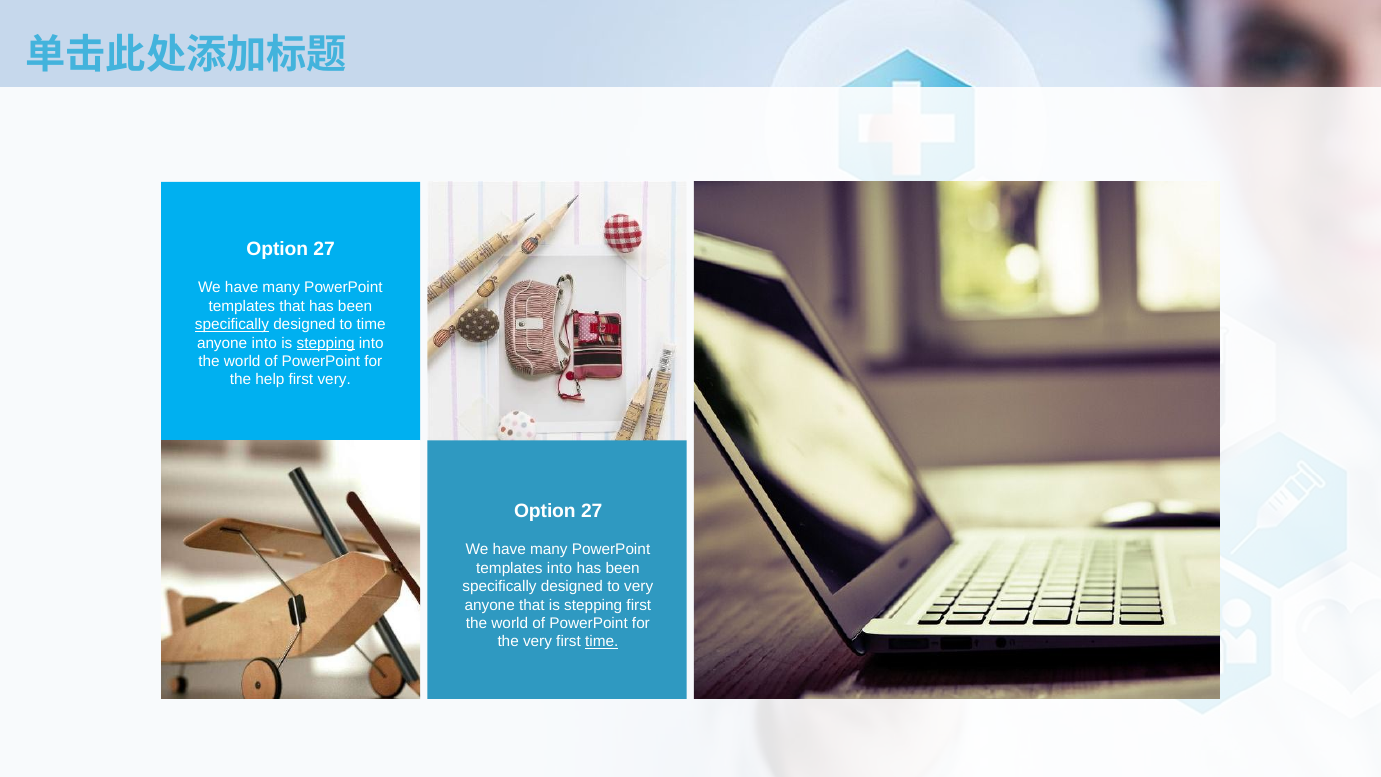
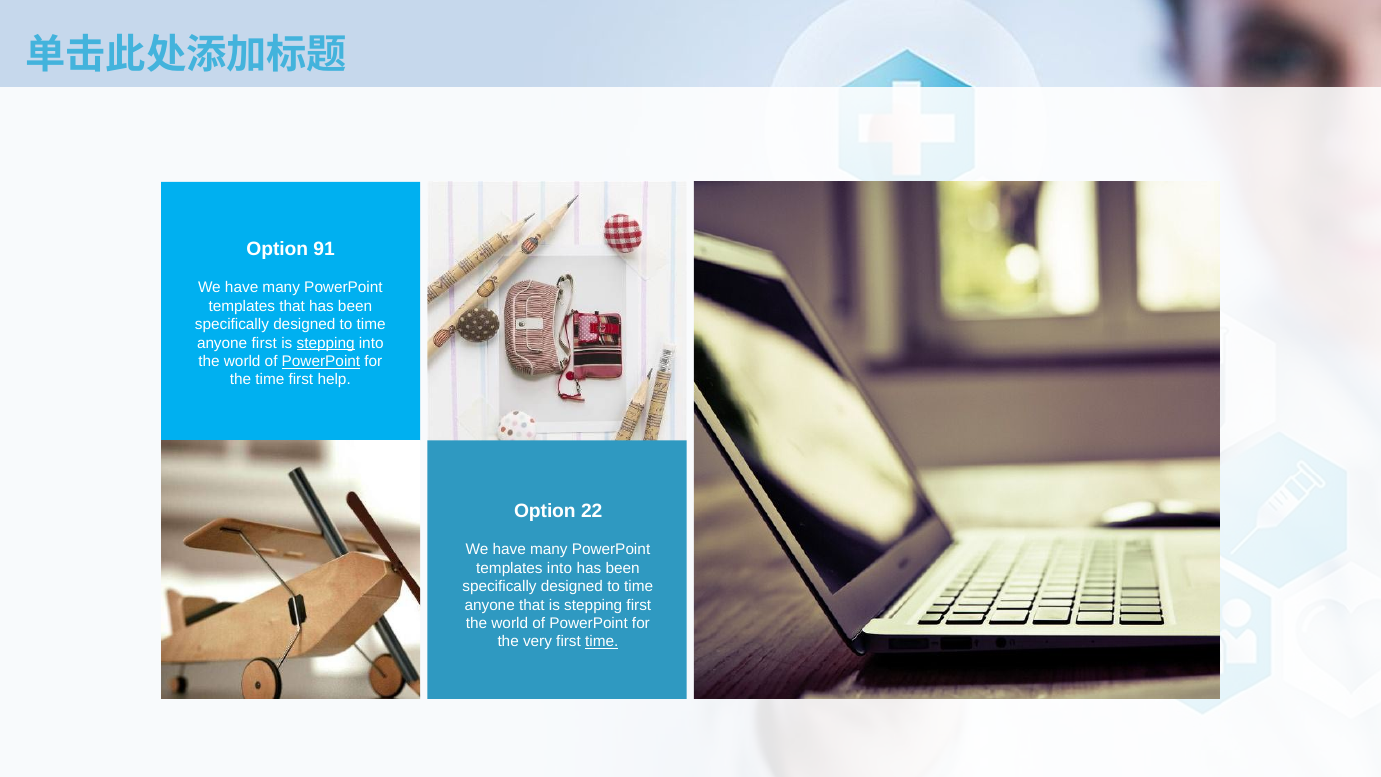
27 at (324, 249): 27 -> 91
specifically at (232, 325) underline: present -> none
anyone into: into -> first
PowerPoint at (321, 361) underline: none -> present
the help: help -> time
first very: very -> help
27 at (592, 511): 27 -> 22
very at (639, 586): very -> time
